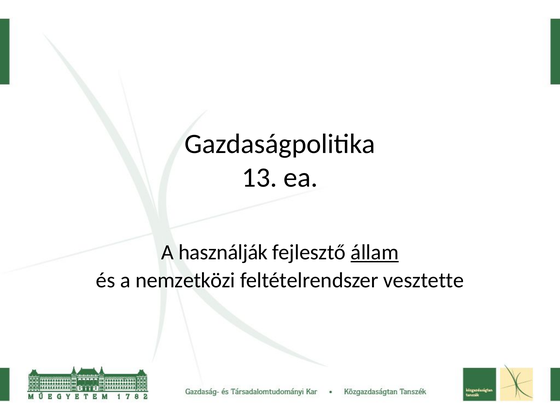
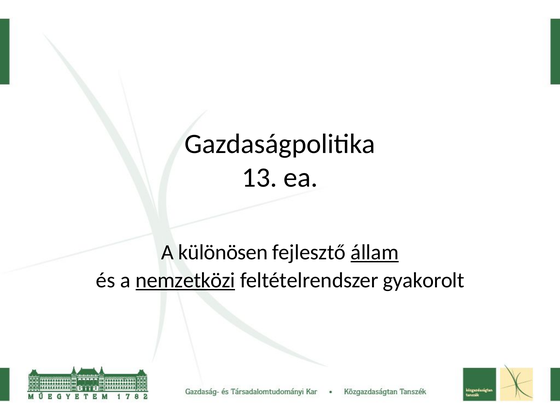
használják: használják -> különösen
nemzetközi underline: none -> present
vesztette: vesztette -> gyakorolt
